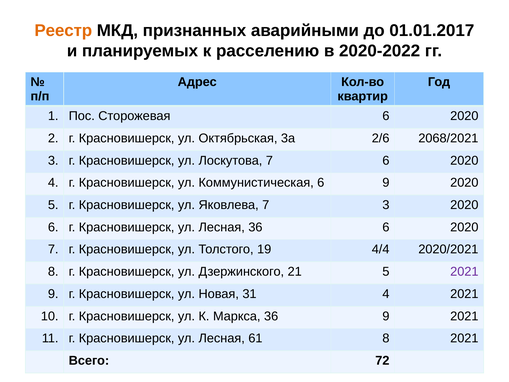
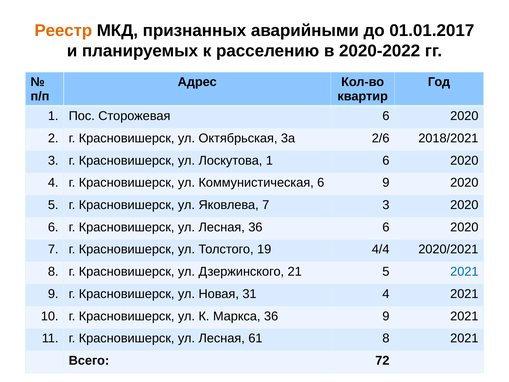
2068/2021: 2068/2021 -> 2018/2021
Лоскутова 7: 7 -> 1
2021 at (464, 271) colour: purple -> blue
